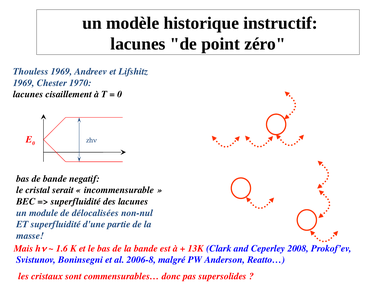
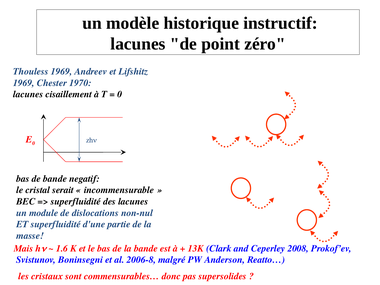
délocalisées: délocalisées -> dislocations
